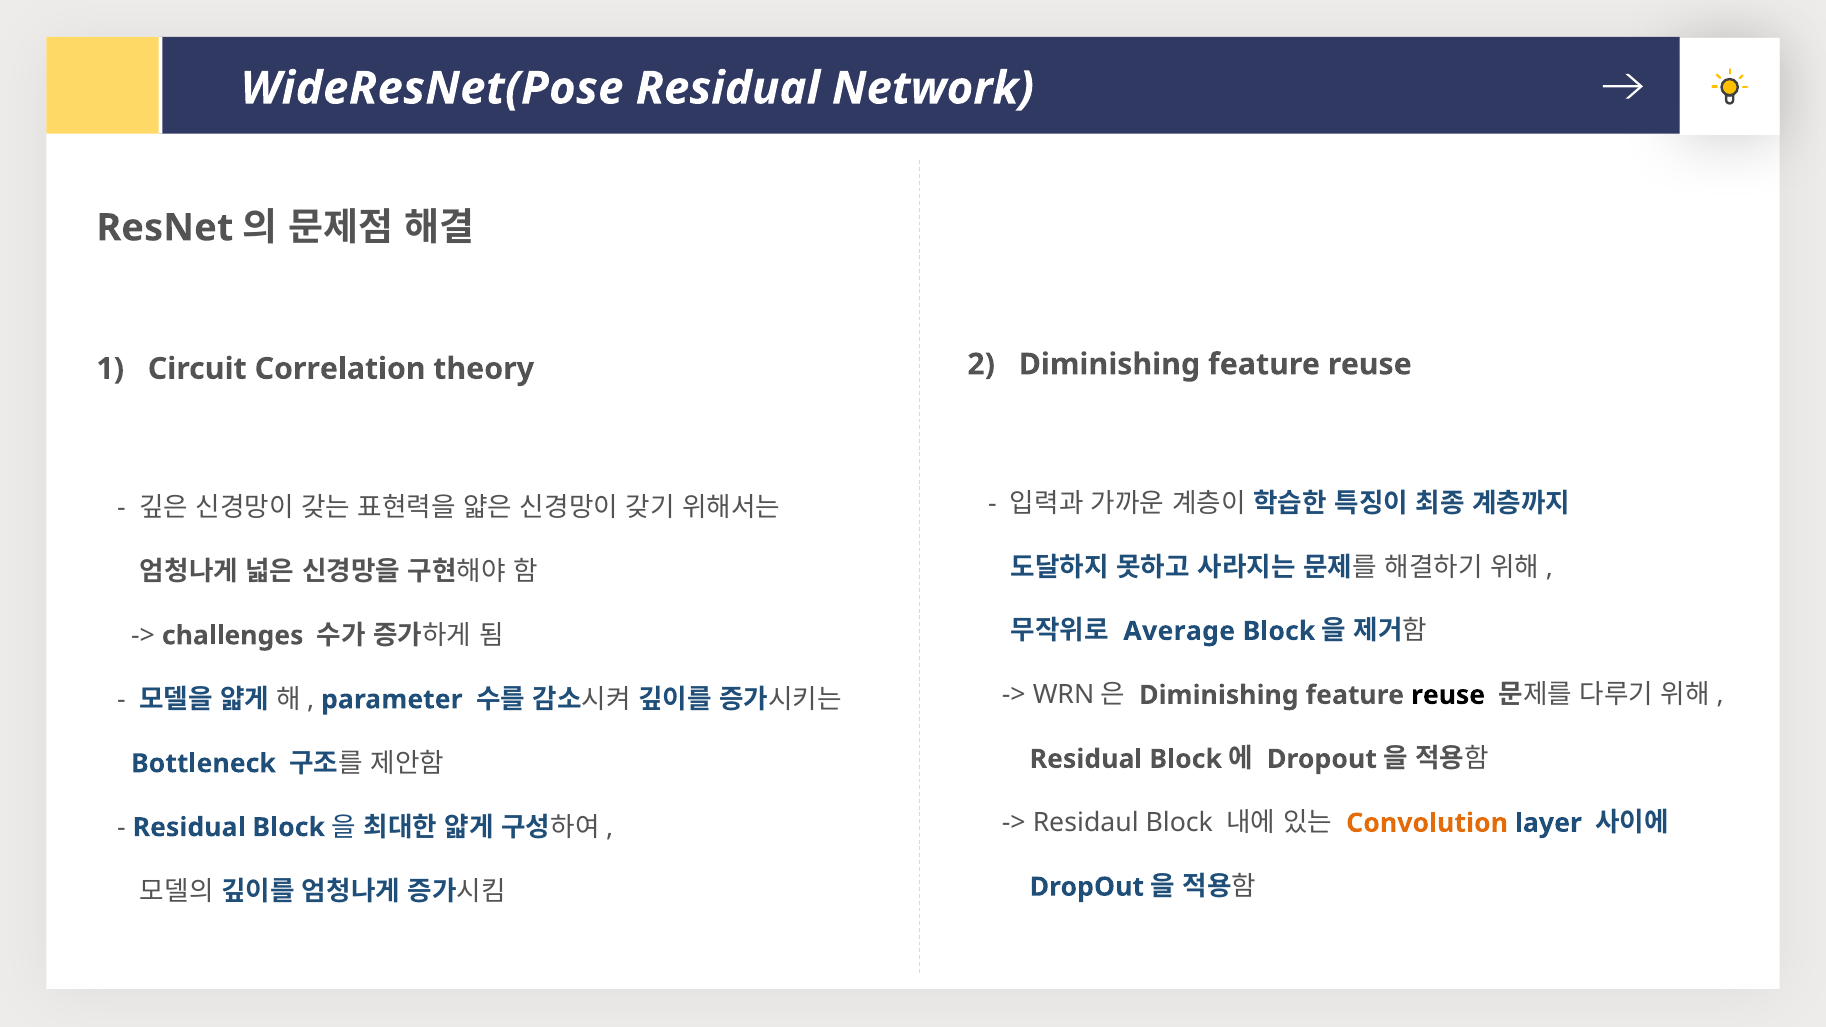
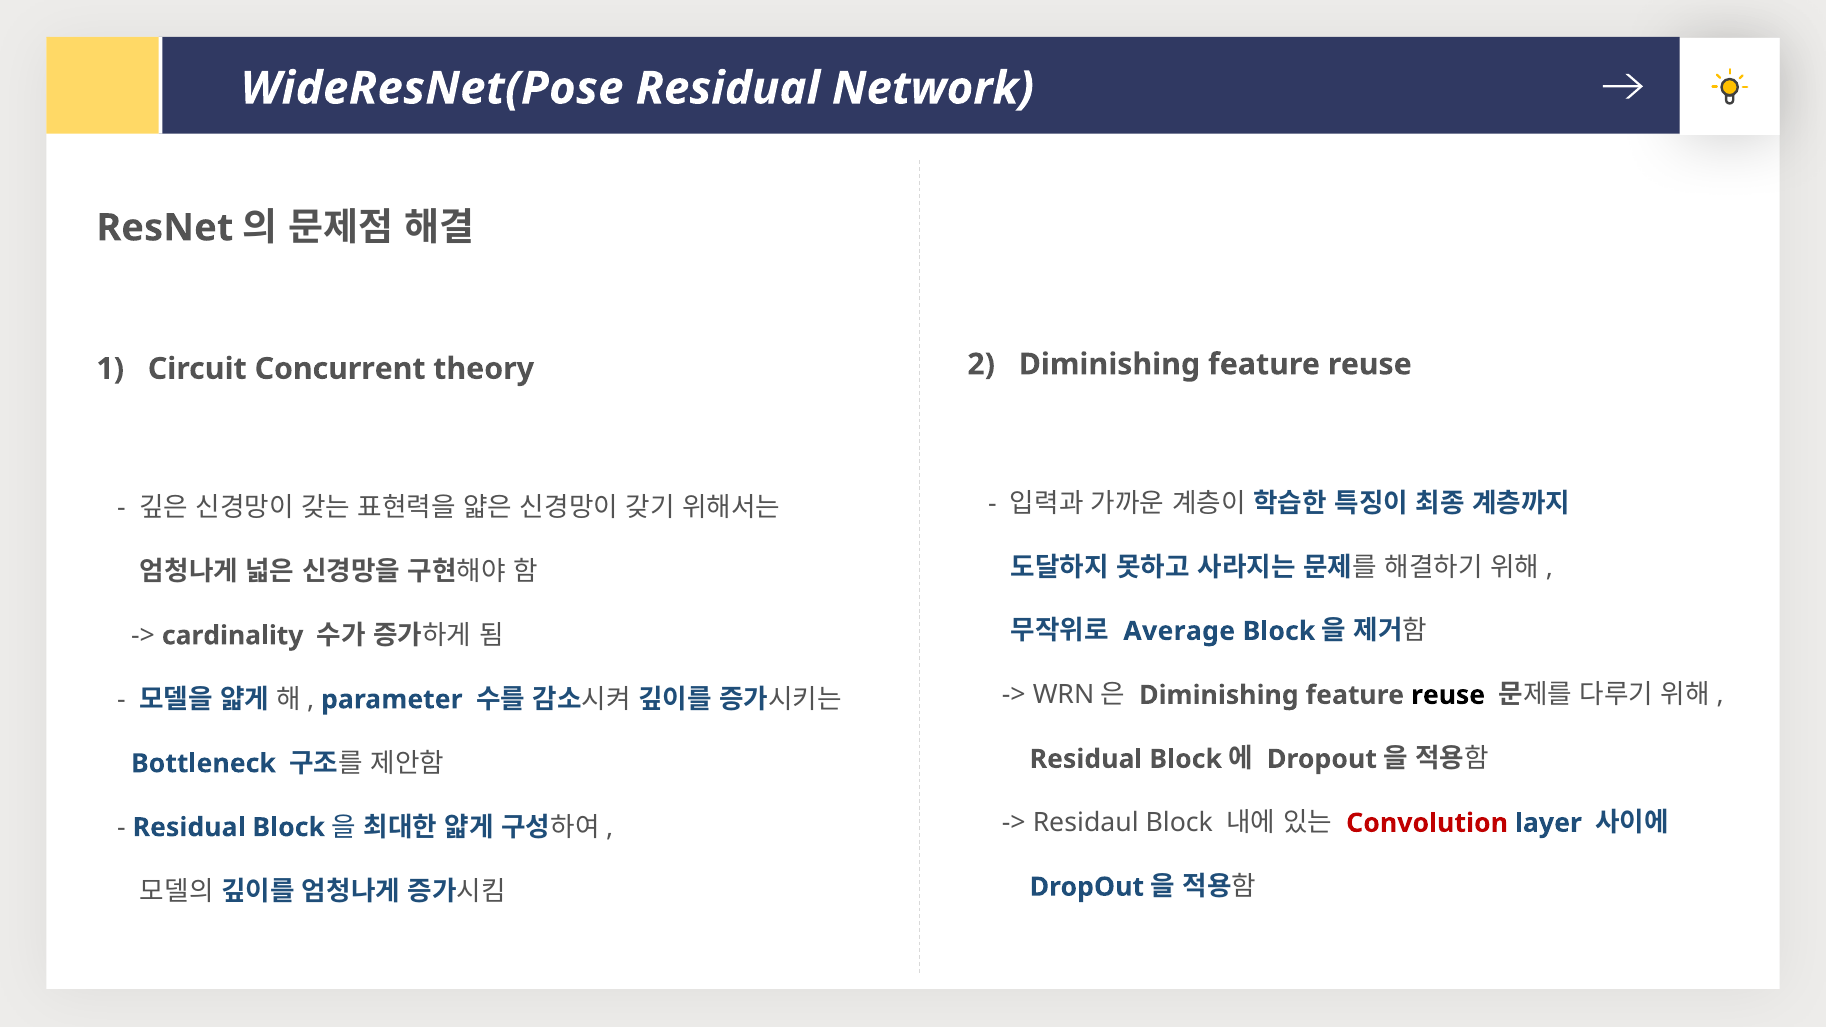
Correlation: Correlation -> Concurrent
challenges: challenges -> cardinality
Convolution colour: orange -> red
